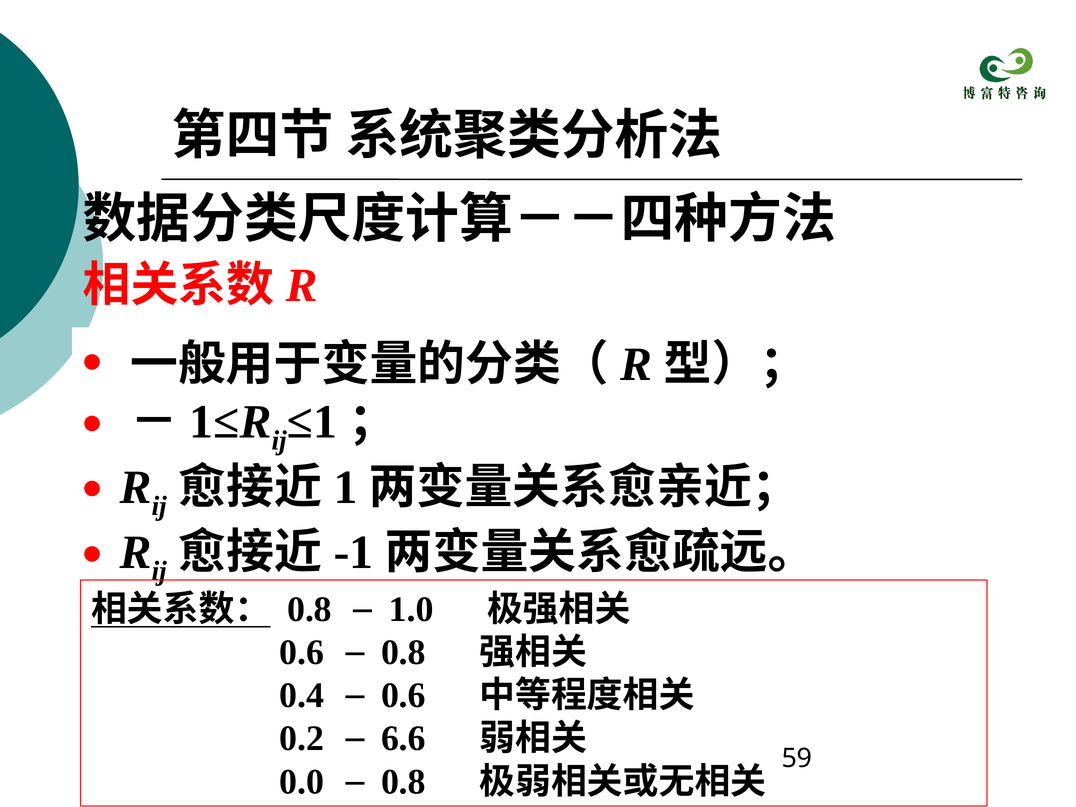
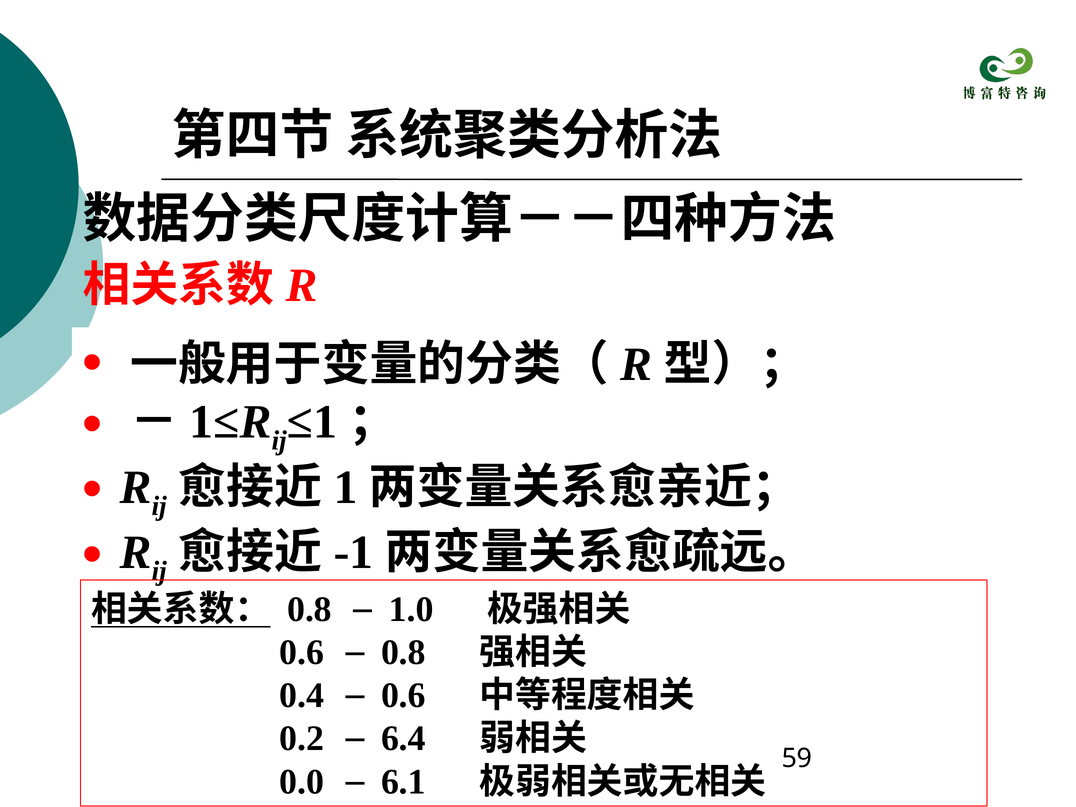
6.6: 6.6 -> 6.4
0.8 at (403, 782): 0.8 -> 6.1
